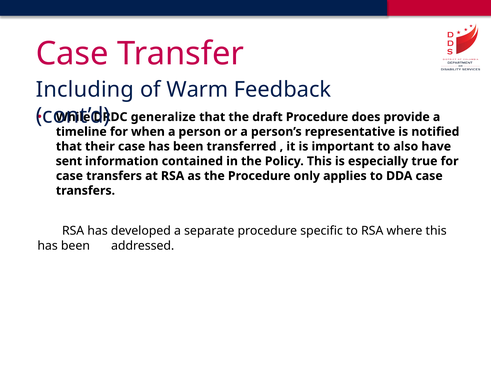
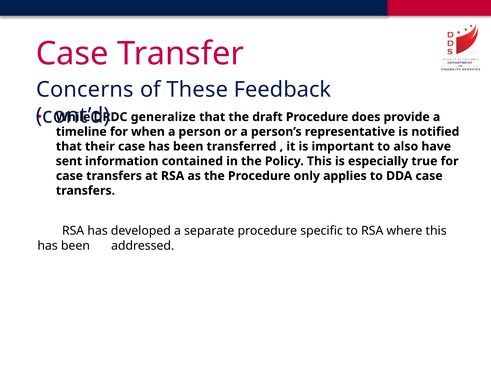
Including: Including -> Concerns
Warm: Warm -> These
